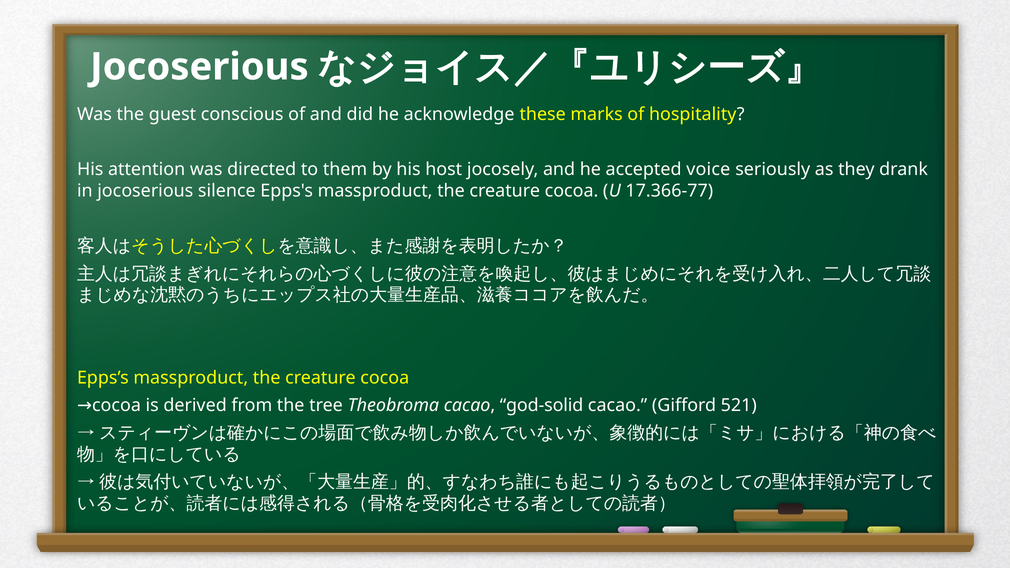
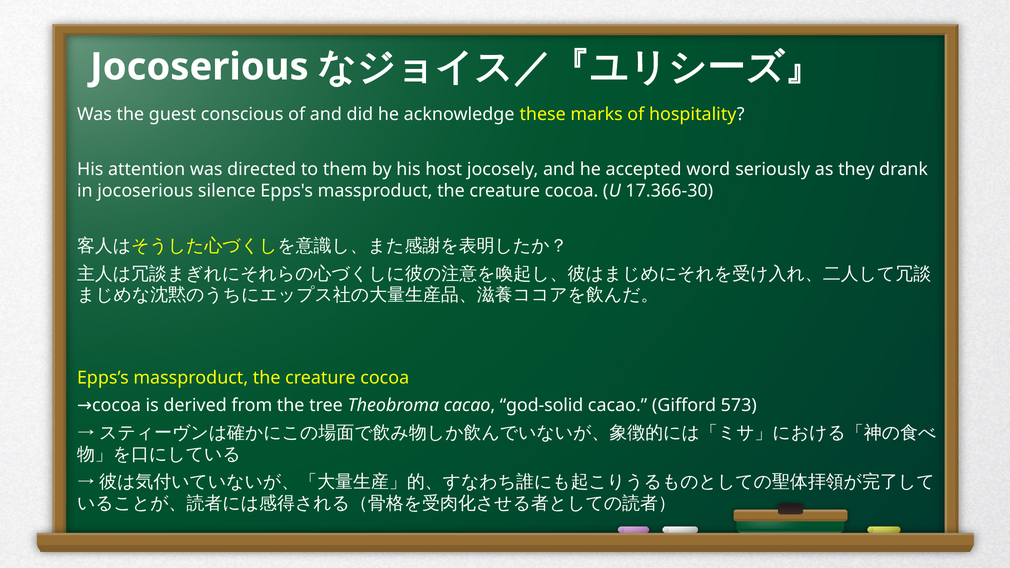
voice: voice -> word
17.366-77: 17.366-77 -> 17.366-30
521: 521 -> 573
